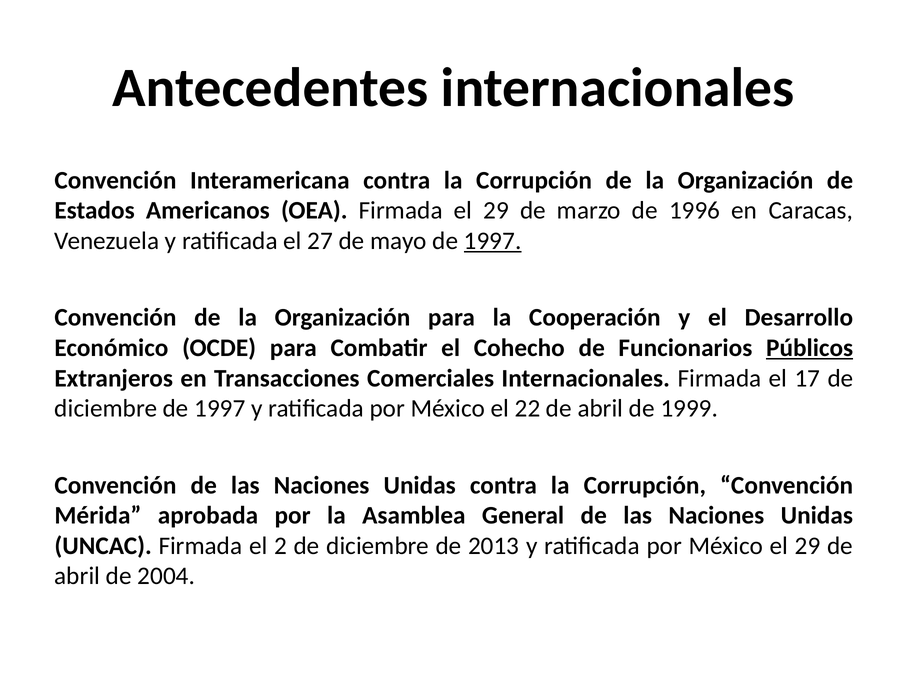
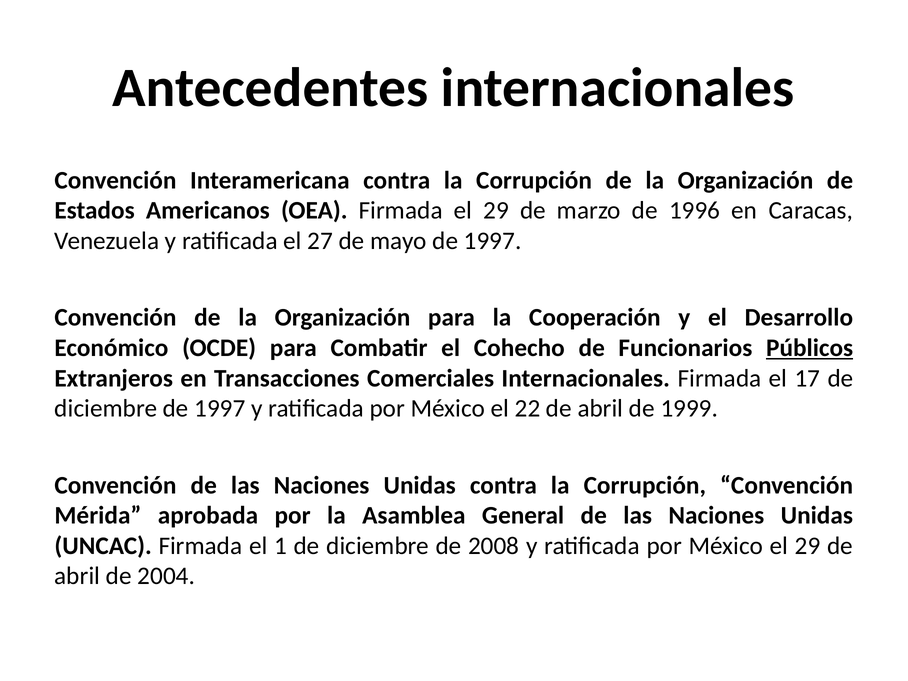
1997 at (493, 241) underline: present -> none
2: 2 -> 1
2013: 2013 -> 2008
